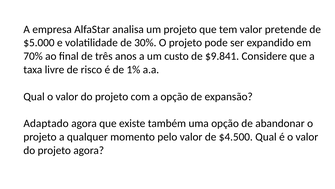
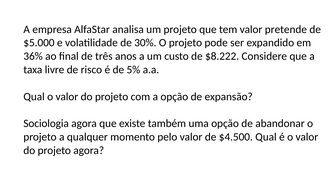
70%: 70% -> 36%
$9.841: $9.841 -> $8.222
1%: 1% -> 5%
Adaptado: Adaptado -> Sociologia
